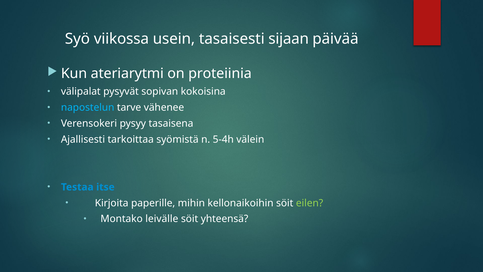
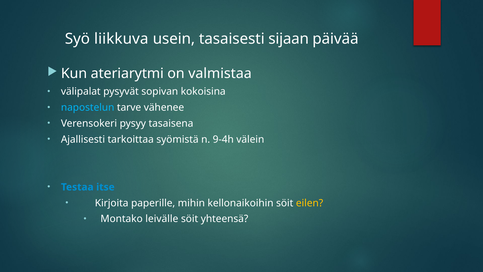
viikossa: viikossa -> liikkuva
proteiinia: proteiinia -> valmistaa
5-4h: 5-4h -> 9-4h
eilen colour: light green -> yellow
